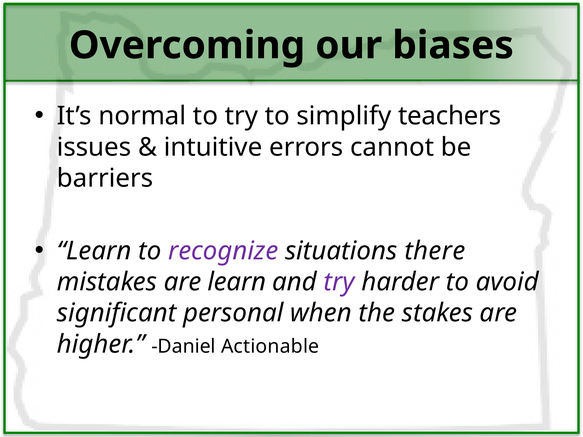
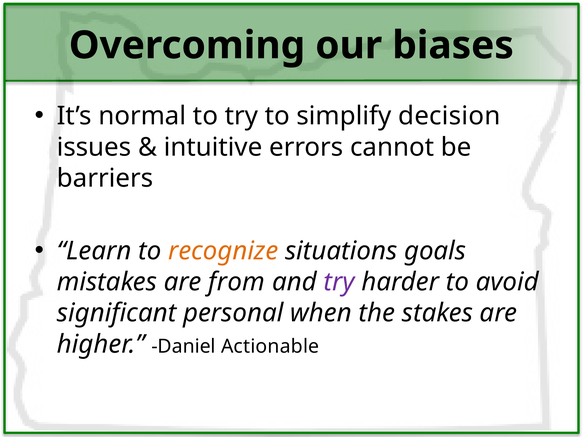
teachers: teachers -> decision
recognize colour: purple -> orange
there: there -> goals
are learn: learn -> from
